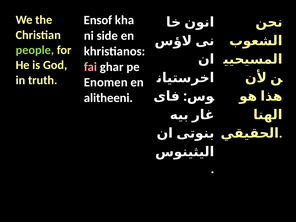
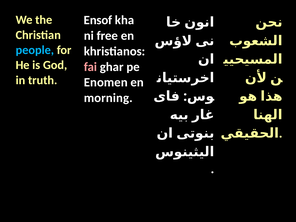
side: side -> free
people colour: light green -> light blue
alitheeni: alitheeni -> morning
